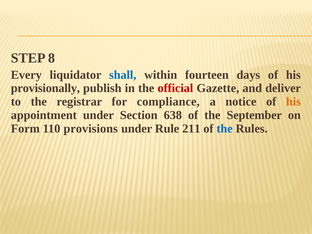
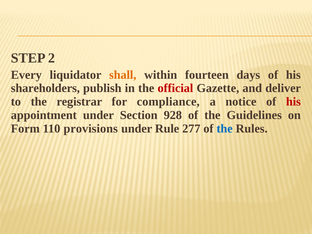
8: 8 -> 2
shall colour: blue -> orange
provisionally: provisionally -> shareholders
his at (293, 102) colour: orange -> red
638: 638 -> 928
September: September -> Guidelines
211: 211 -> 277
